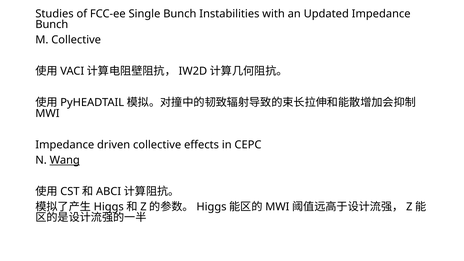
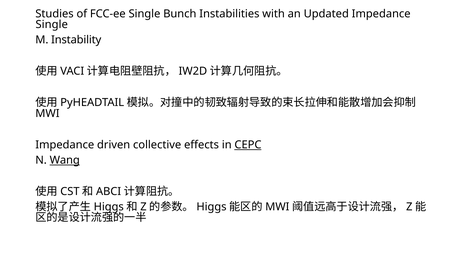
Bunch at (52, 25): Bunch -> Single
M Collective: Collective -> Instability
CEPC underline: none -> present
